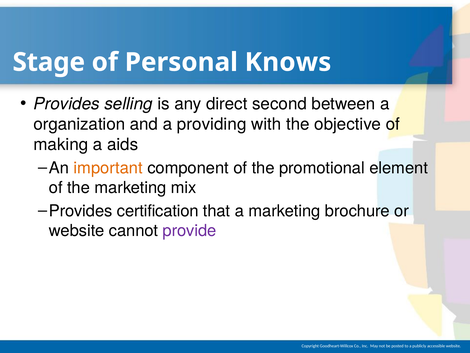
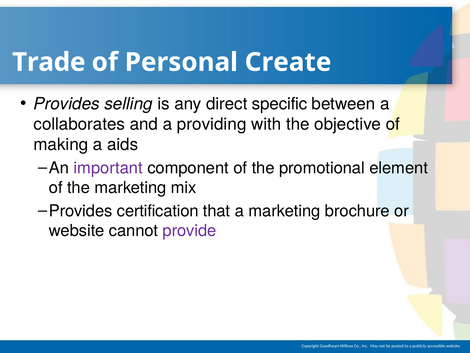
Stage: Stage -> Trade
Knows: Knows -> Create
second: second -> specific
organization: organization -> collaborates
important colour: orange -> purple
